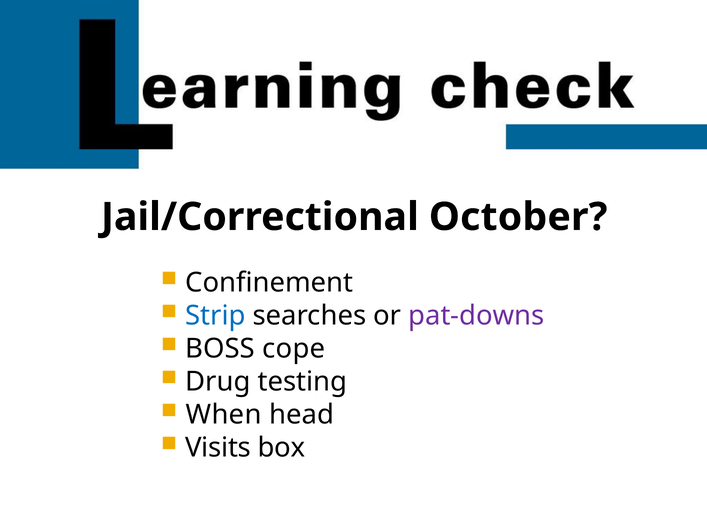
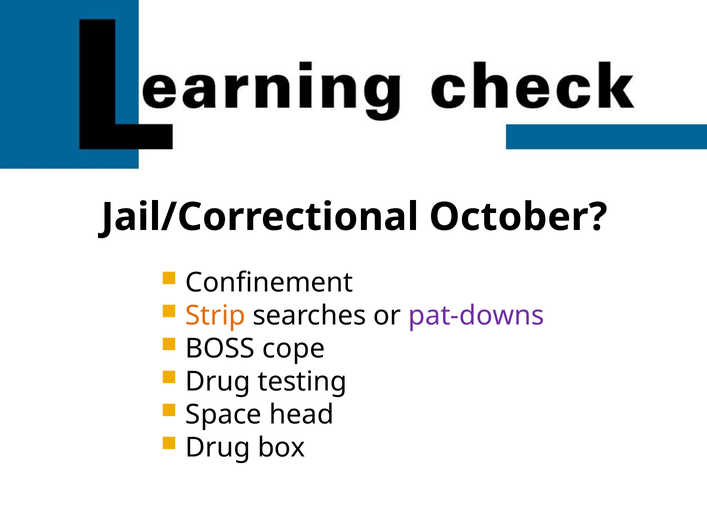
Strip colour: blue -> orange
When: When -> Space
Visits at (218, 448): Visits -> Drug
